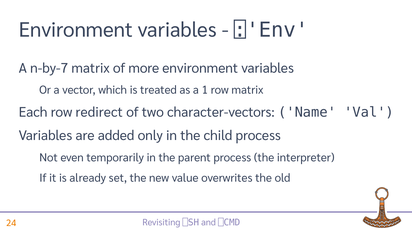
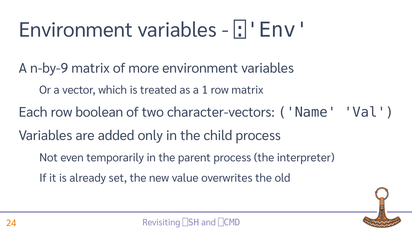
n-by-7: n-by-7 -> n-by-9
redirect: redirect -> boolean
